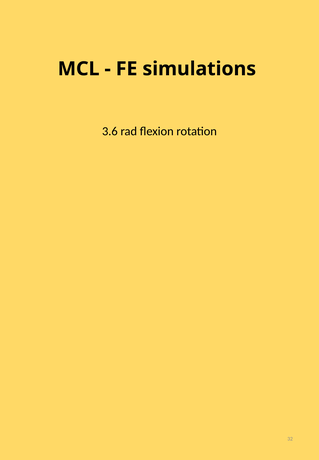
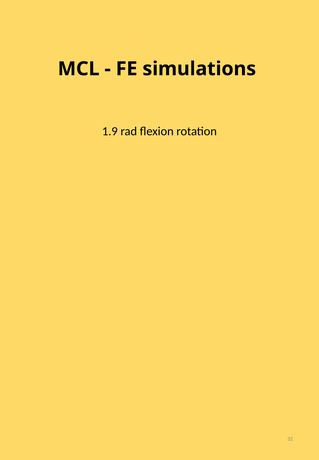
3.6: 3.6 -> 1.9
